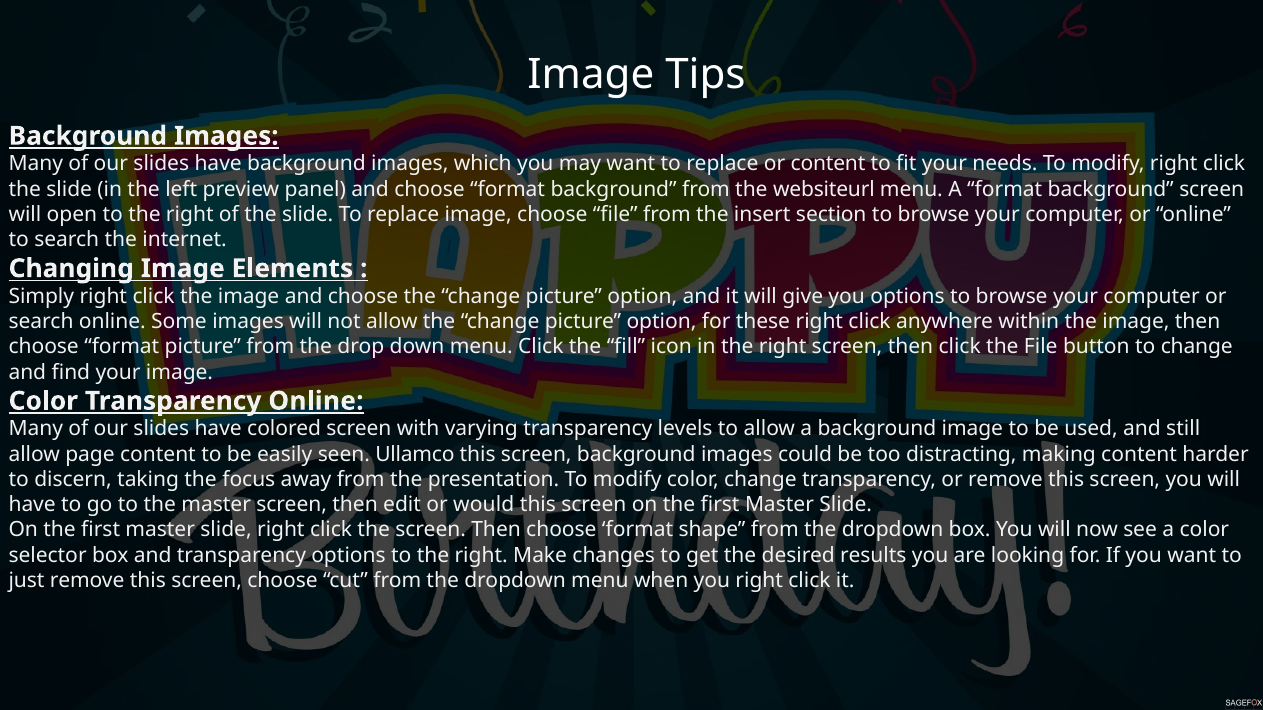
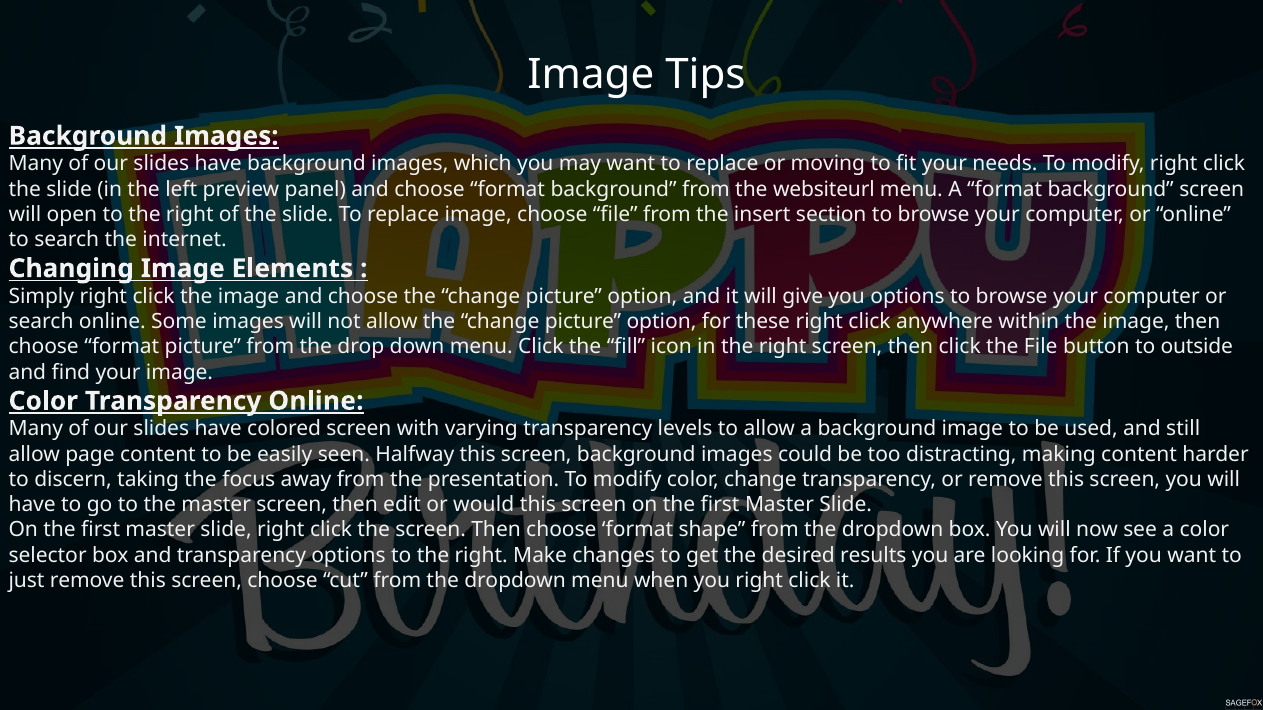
or content: content -> moving
to change: change -> outside
Ullamco: Ullamco -> Halfway
